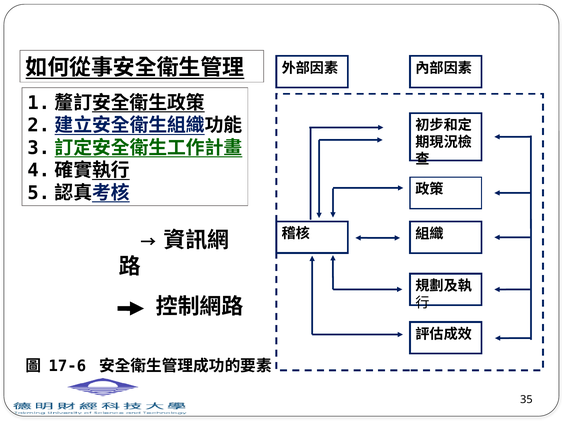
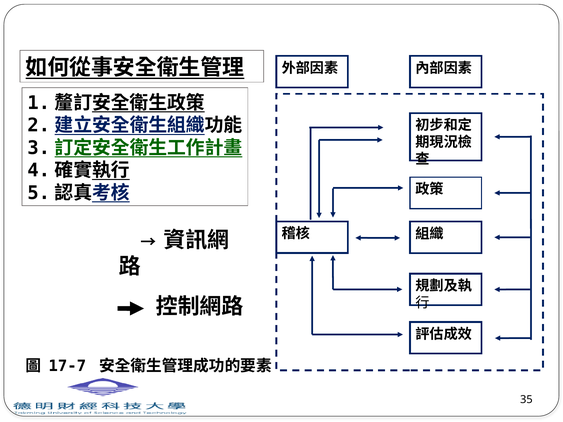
17-6: 17-6 -> 17-7
